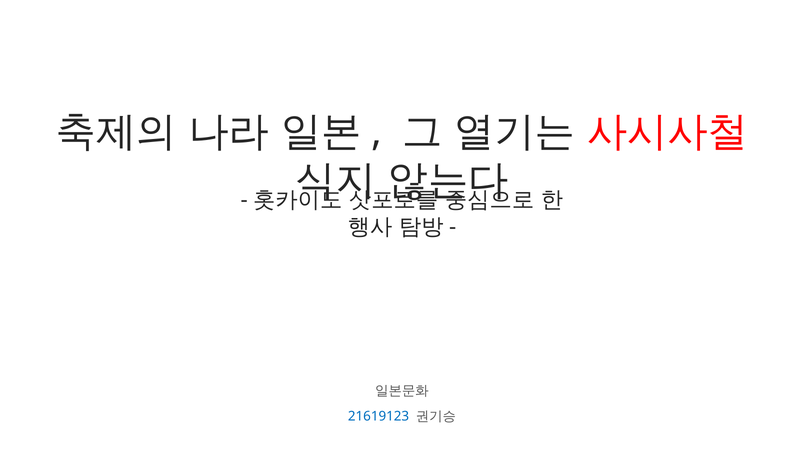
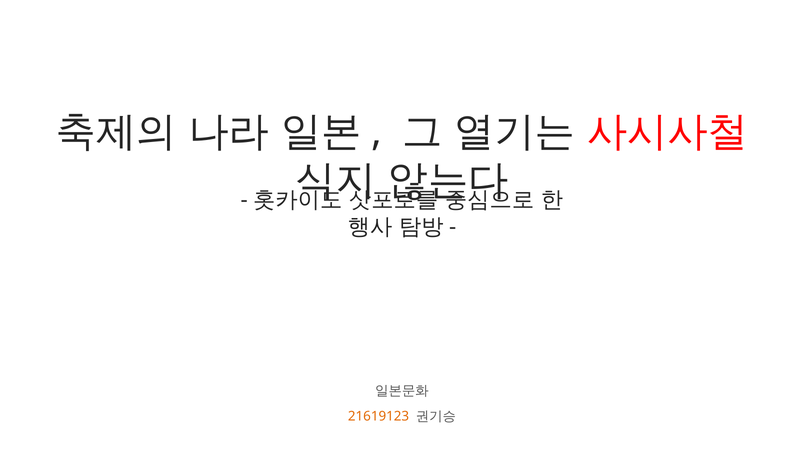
21619123 colour: blue -> orange
